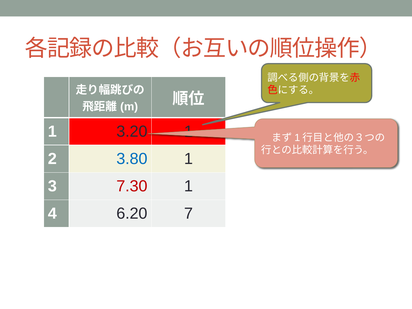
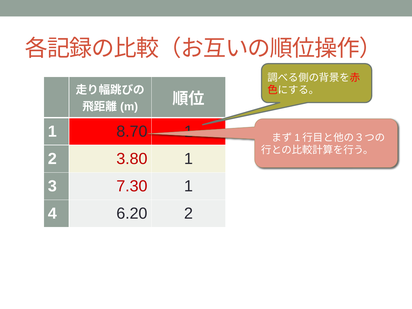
3.20: 3.20 -> 8.70
3.80 colour: blue -> red
6.20 7: 7 -> 2
